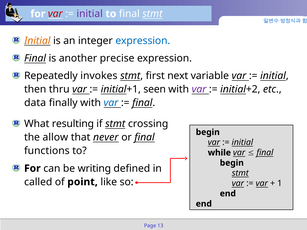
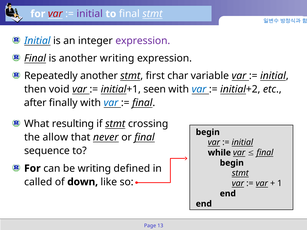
Initial at (37, 41) colour: orange -> blue
expression at (143, 41) colour: blue -> purple
another precise: precise -> writing
Repeatedly invokes: invokes -> another
next: next -> char
thru: thru -> void
var at (199, 89) colour: purple -> blue
data: data -> after
functions: functions -> sequence
point: point -> down
